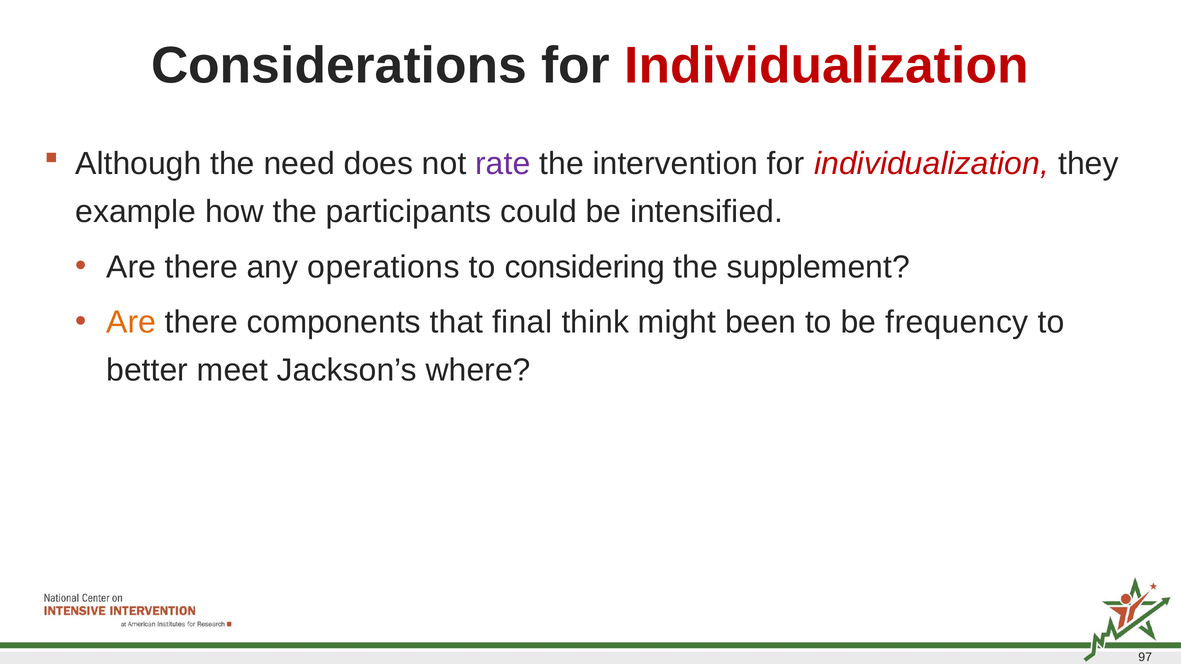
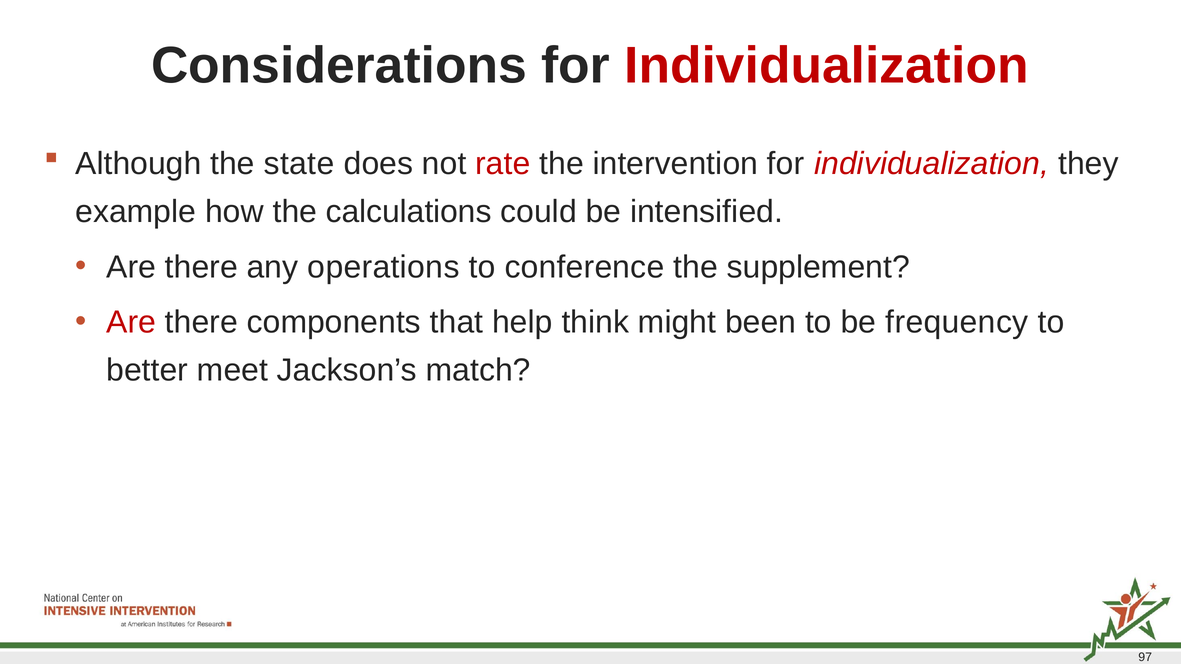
need: need -> state
rate colour: purple -> red
participants: participants -> calculations
considering: considering -> conference
Are at (131, 323) colour: orange -> red
final: final -> help
where: where -> match
